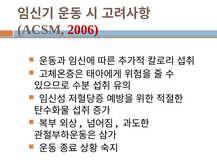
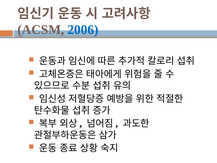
2006 colour: red -> blue
